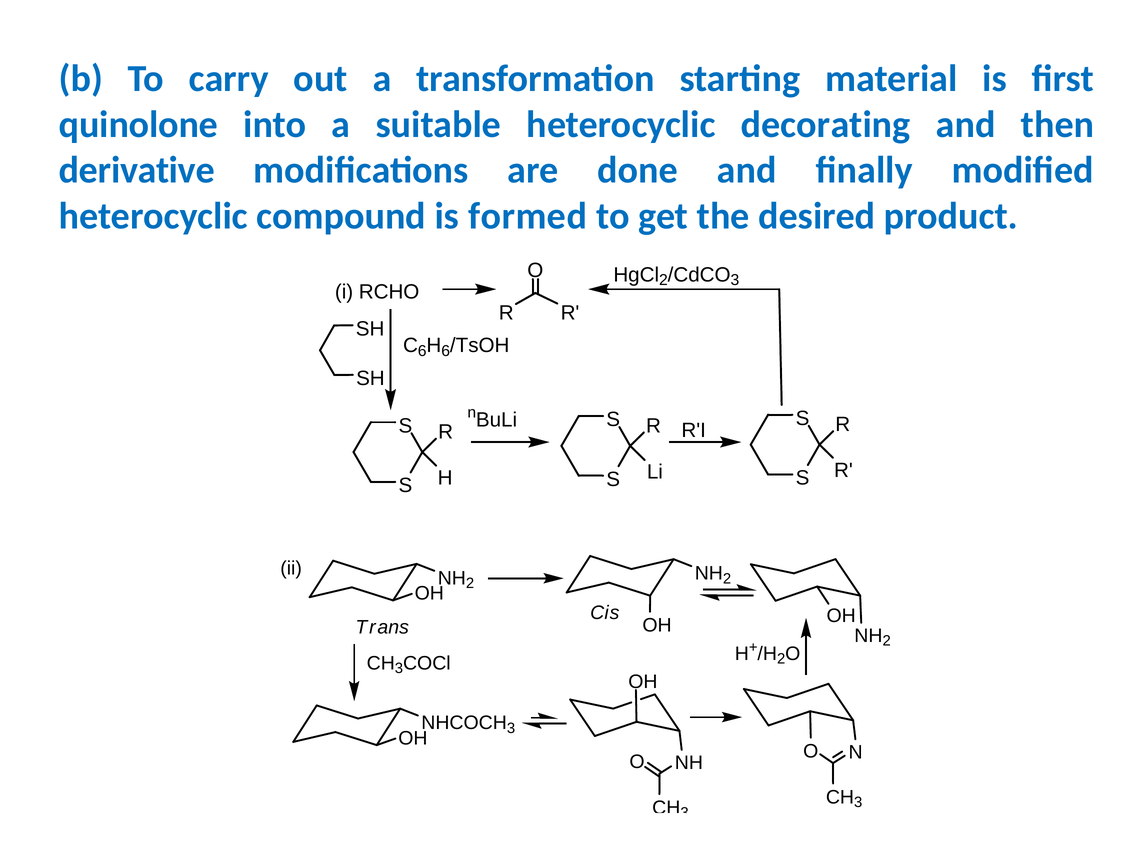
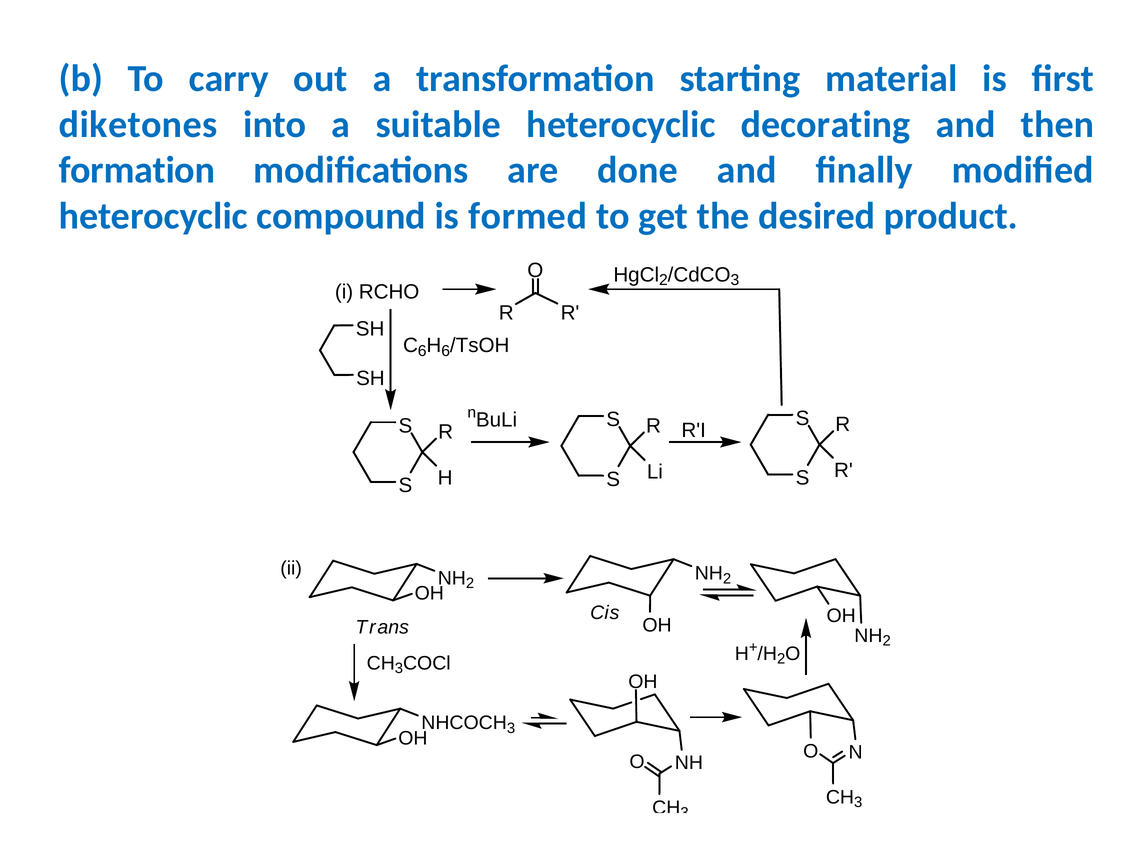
quinolone: quinolone -> diketones
derivative: derivative -> formation
